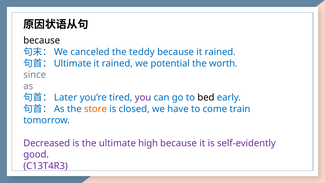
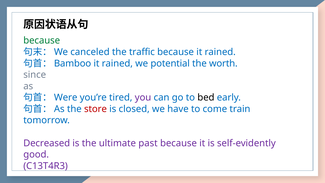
because at (42, 41) colour: black -> green
teddy: teddy -> traffic
Ultimate at (73, 63): Ultimate -> Bamboo
Later: Later -> Were
store colour: orange -> red
high: high -> past
